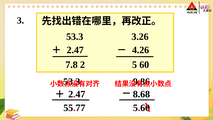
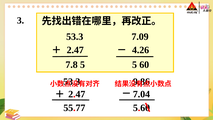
3.26: 3.26 -> 7.09
7.8 2: 2 -> 5
8.68: 8.68 -> 7.04
